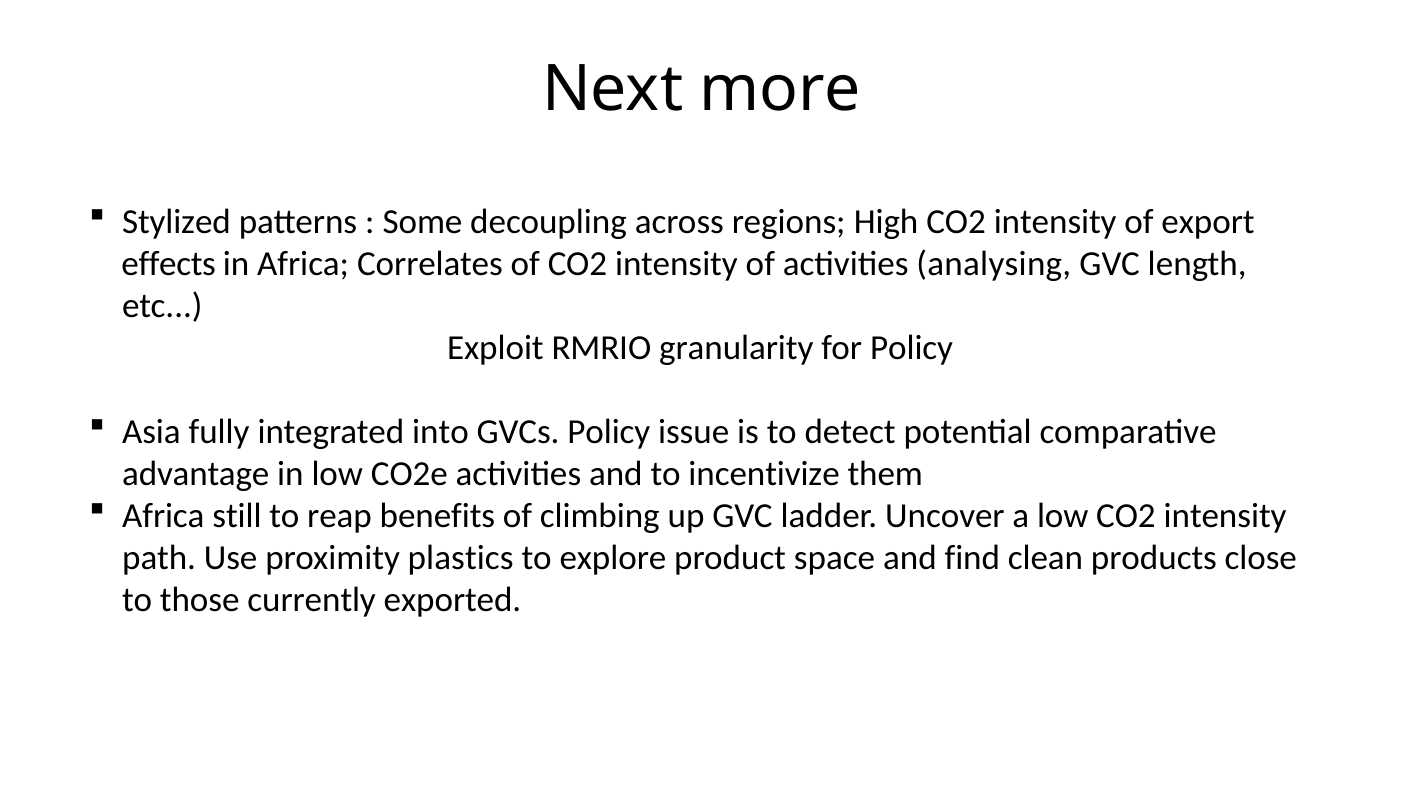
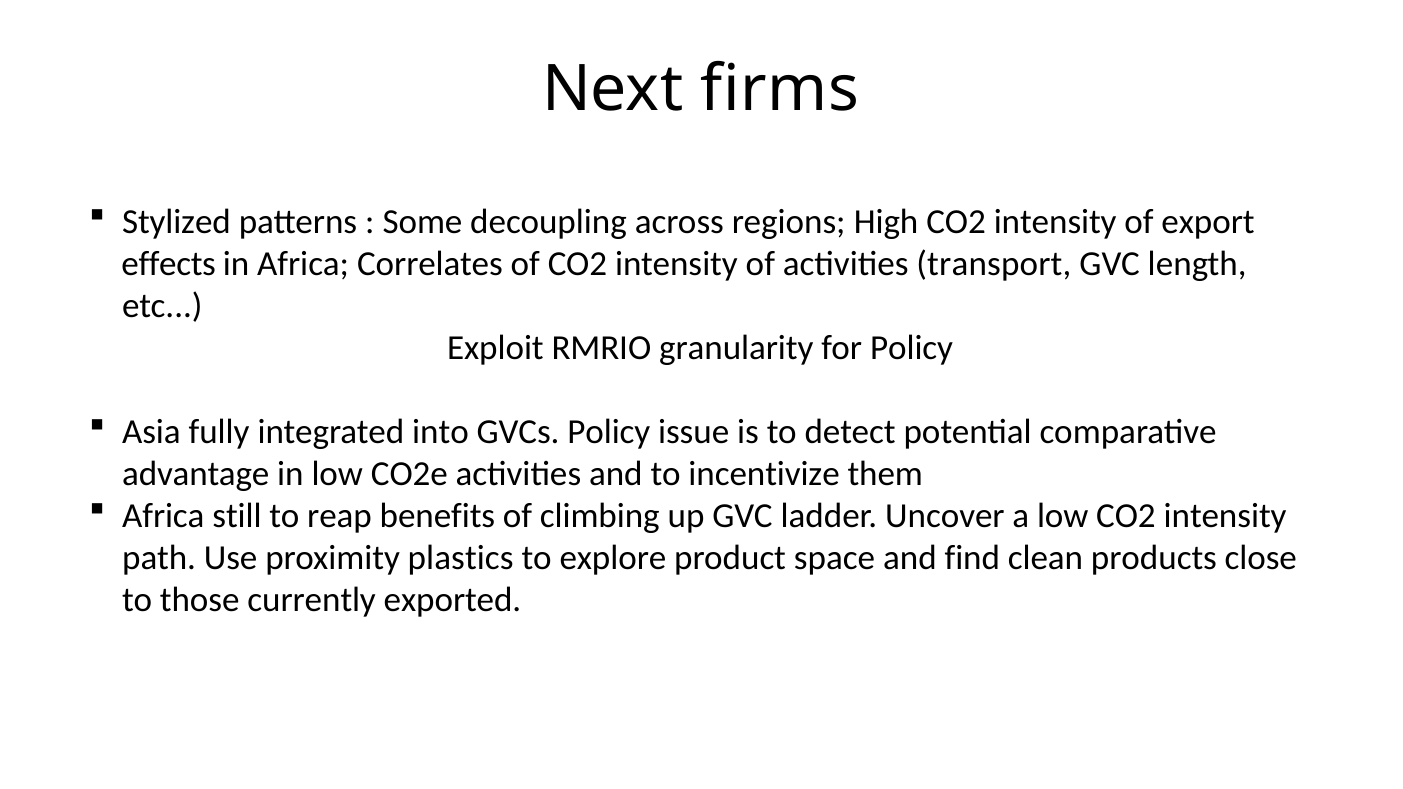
more: more -> firms
analysing: analysing -> transport
